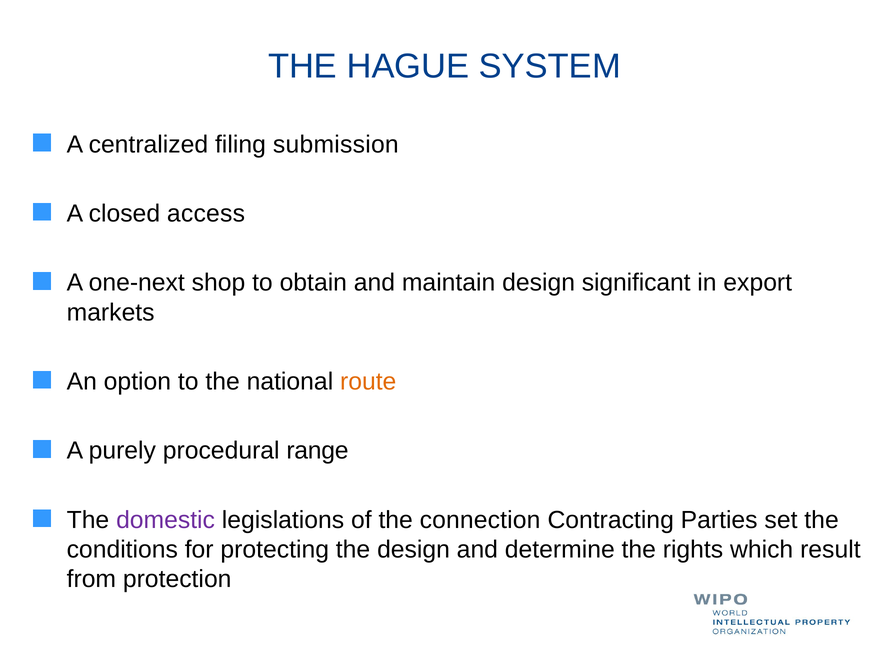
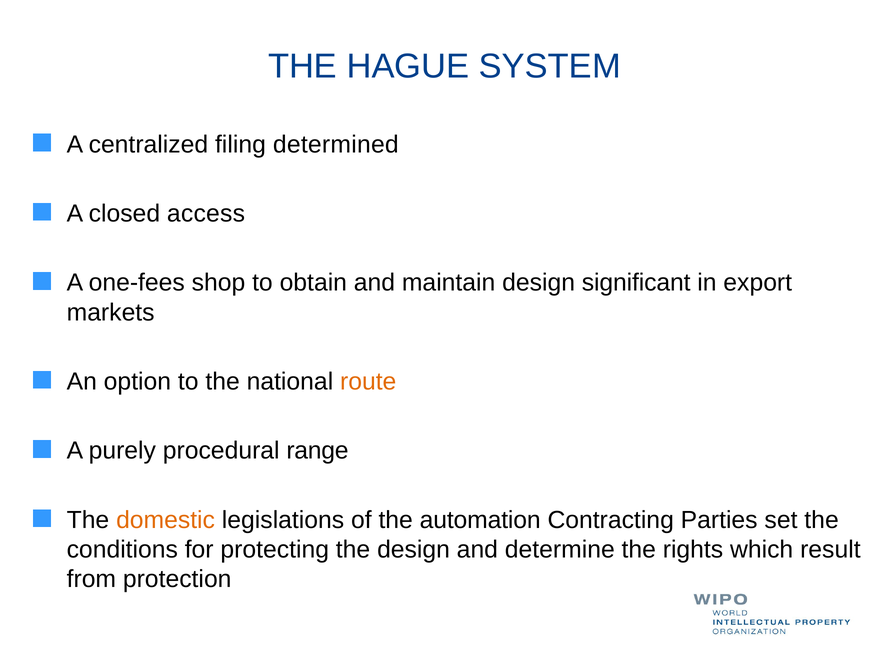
submission: submission -> determined
one-next: one-next -> one-fees
domestic colour: purple -> orange
connection: connection -> automation
